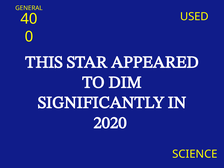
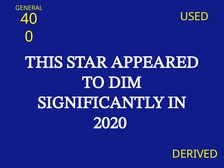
SCIENCE: SCIENCE -> DERIVED
